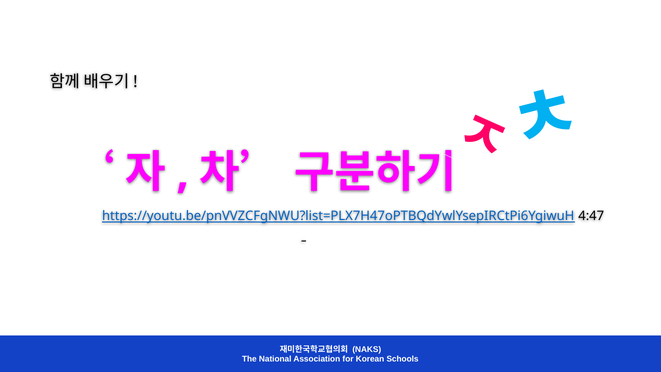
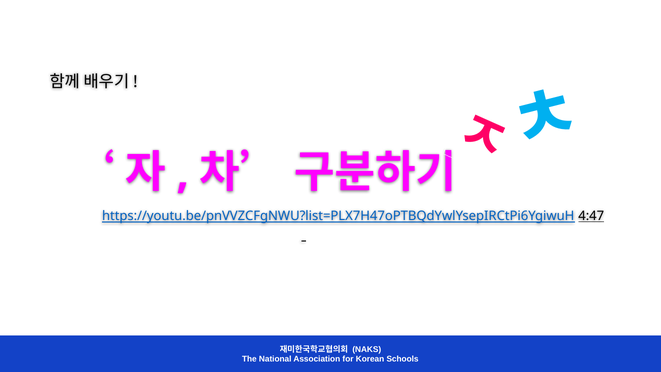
4:47 underline: none -> present
